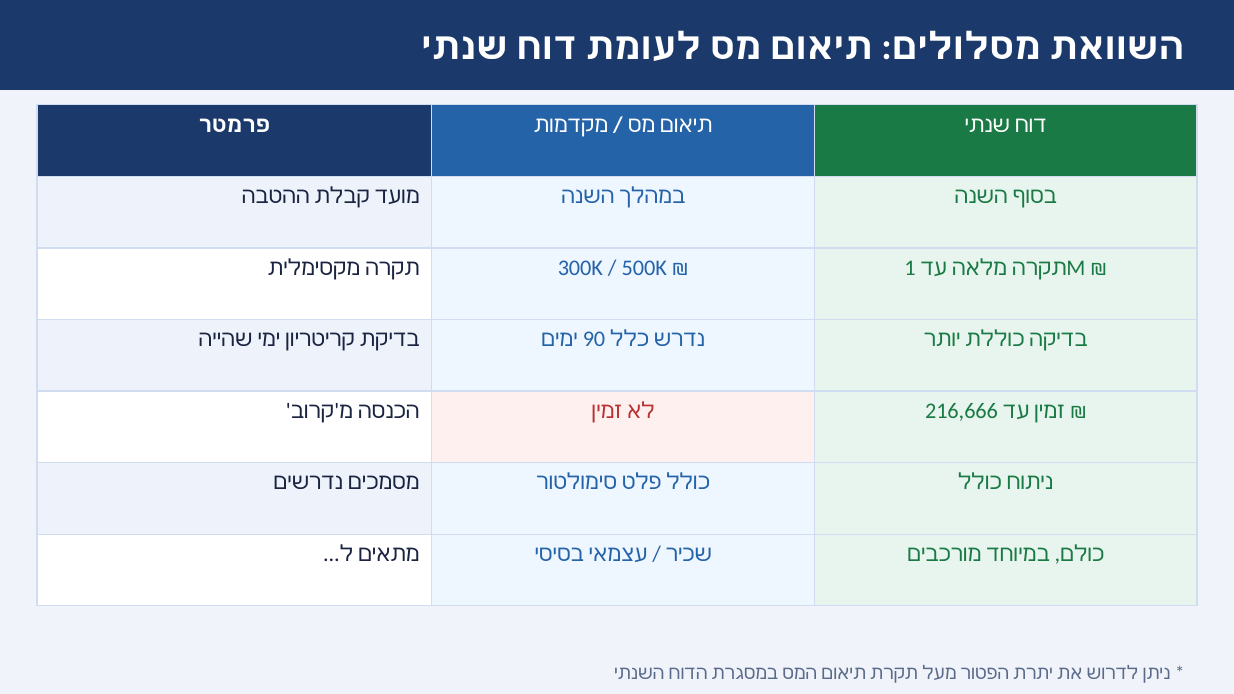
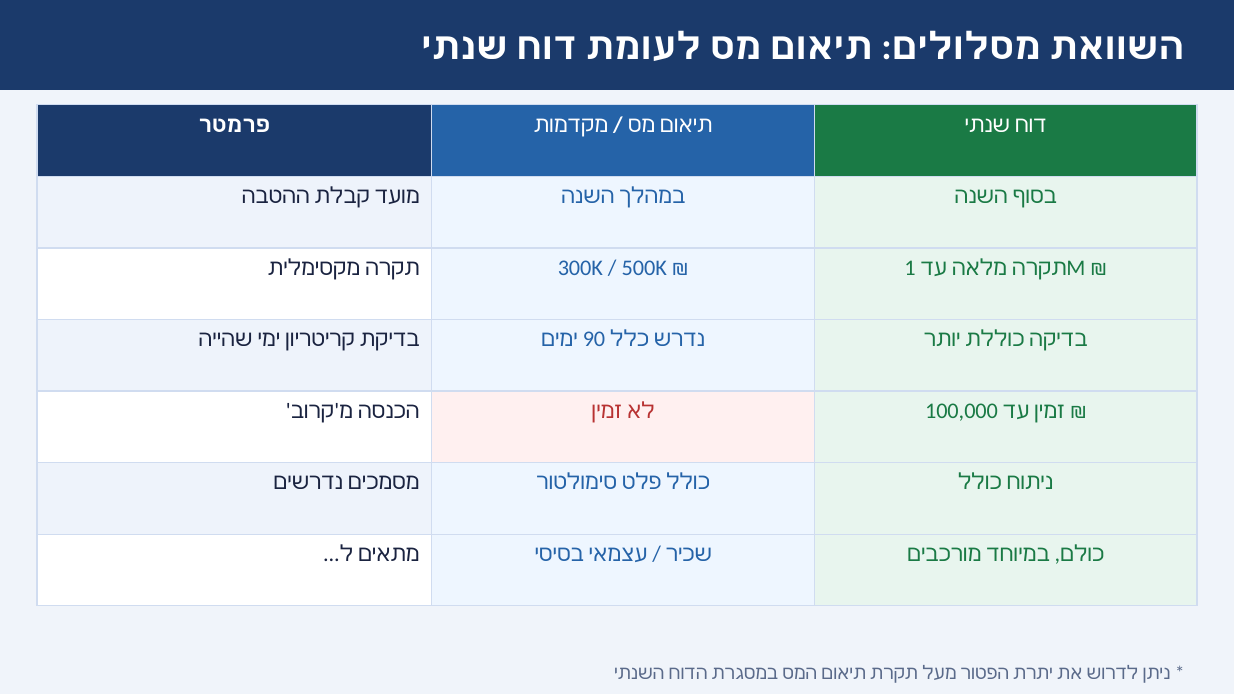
216,666: 216,666 -> 100,000
